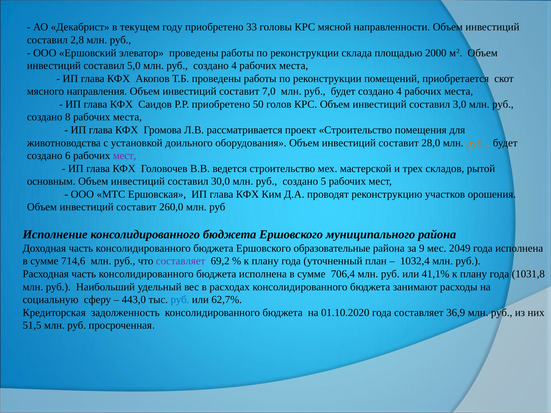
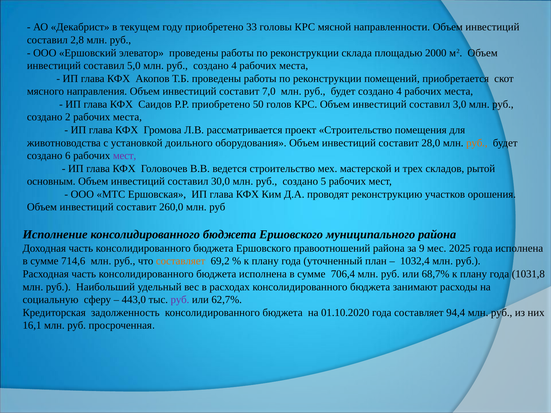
8: 8 -> 2
образовательные: образовательные -> правоотношений
2049: 2049 -> 2025
составляет at (181, 261) colour: purple -> orange
41,1%: 41,1% -> 68,7%
руб at (180, 300) colour: blue -> purple
36,9: 36,9 -> 94,4
51,5: 51,5 -> 16,1
